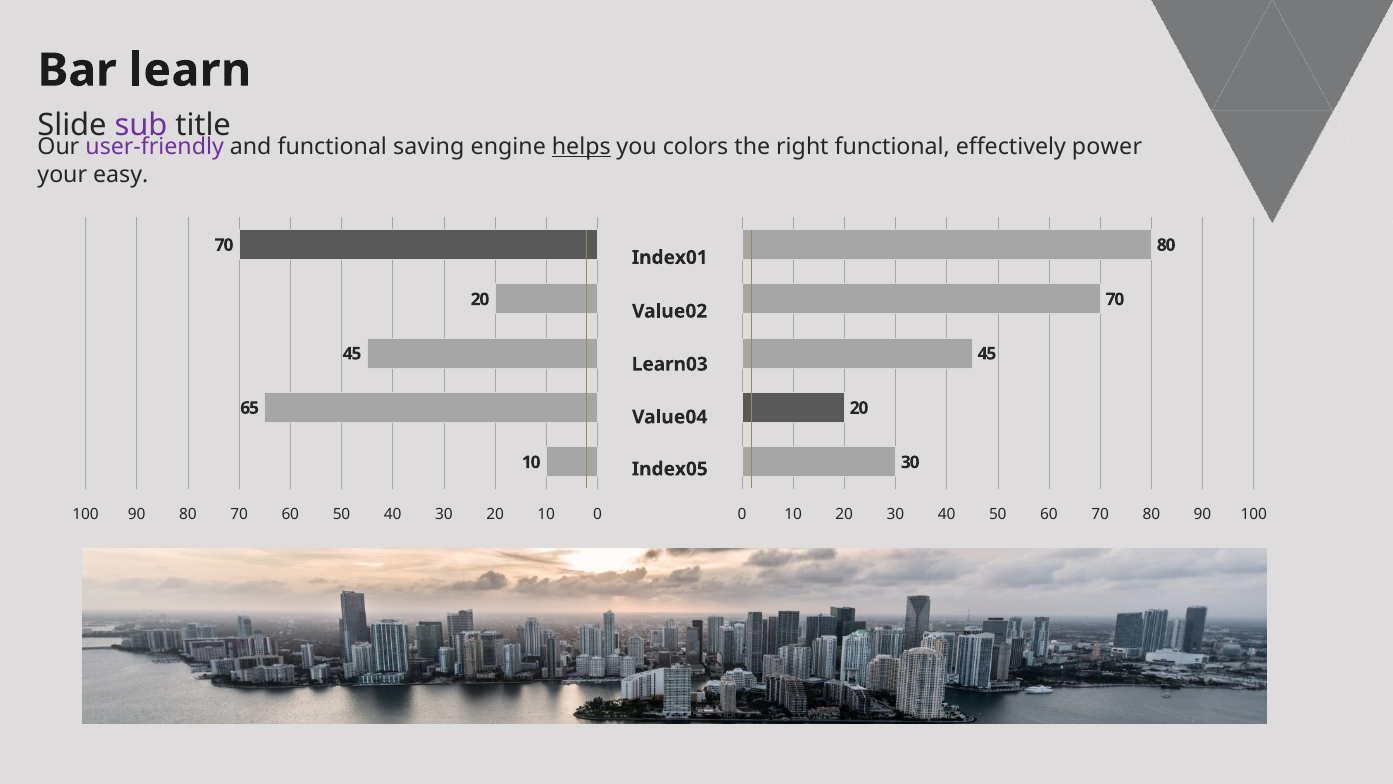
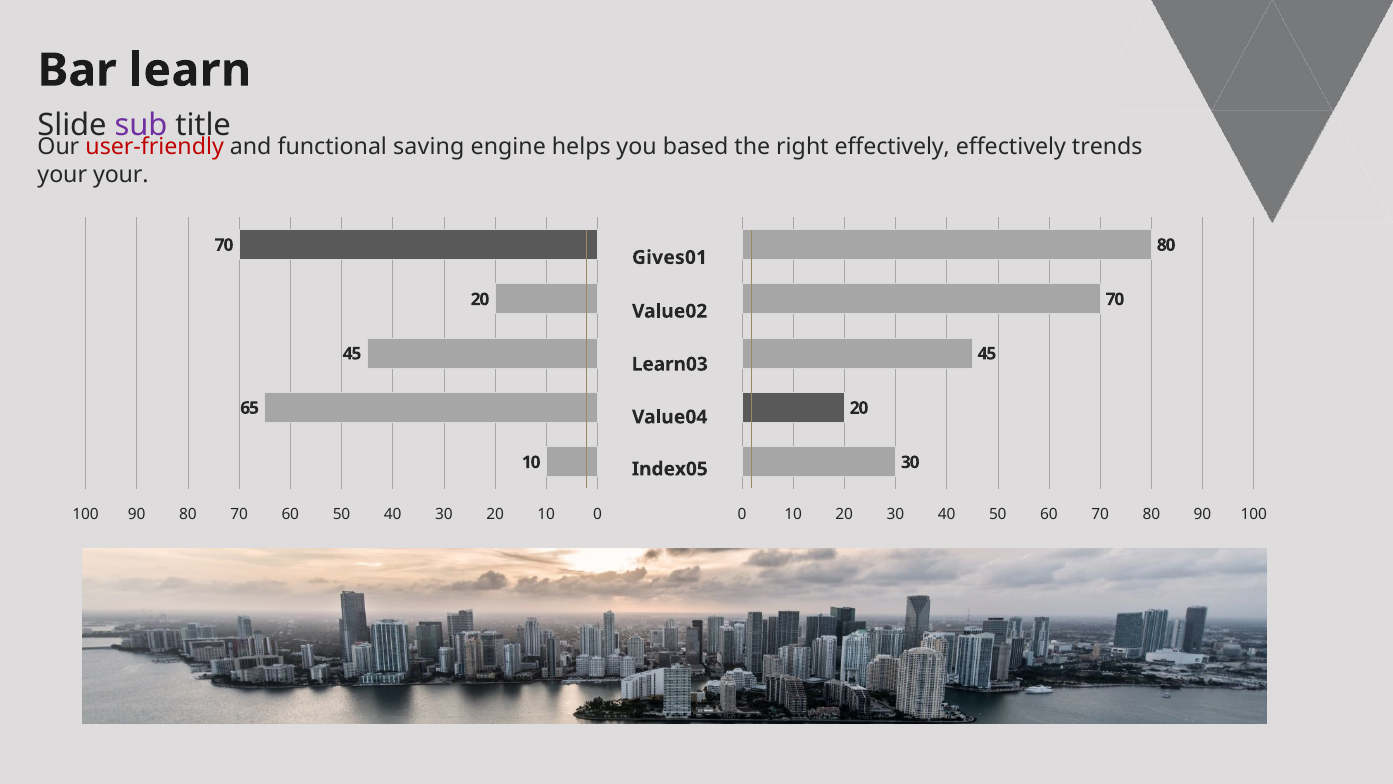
user-friendly colour: purple -> red
helps underline: present -> none
colors: colors -> based
right functional: functional -> effectively
power: power -> trends
your easy: easy -> your
Index01: Index01 -> Gives01
